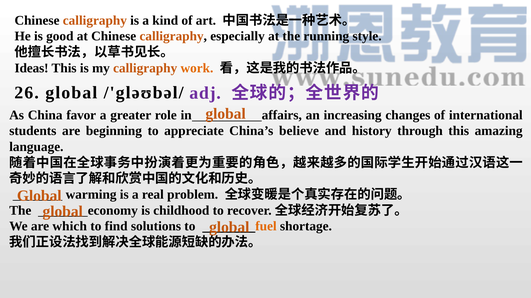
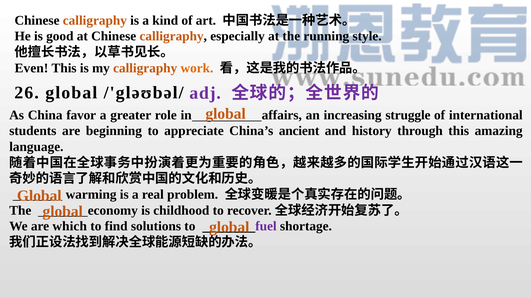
Ideas: Ideas -> Even
changes: changes -> struggle
believe: believe -> ancient
fuel colour: orange -> purple
